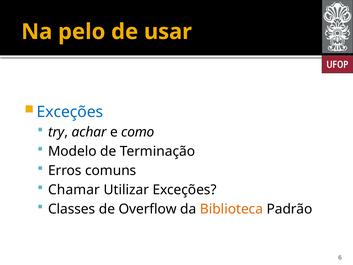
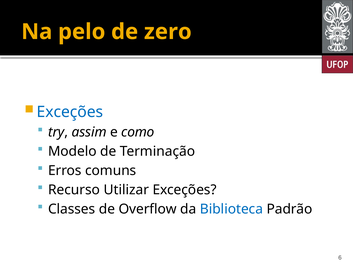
usar: usar -> zero
achar: achar -> assim
Chamar: Chamar -> Recurso
Biblioteca colour: orange -> blue
